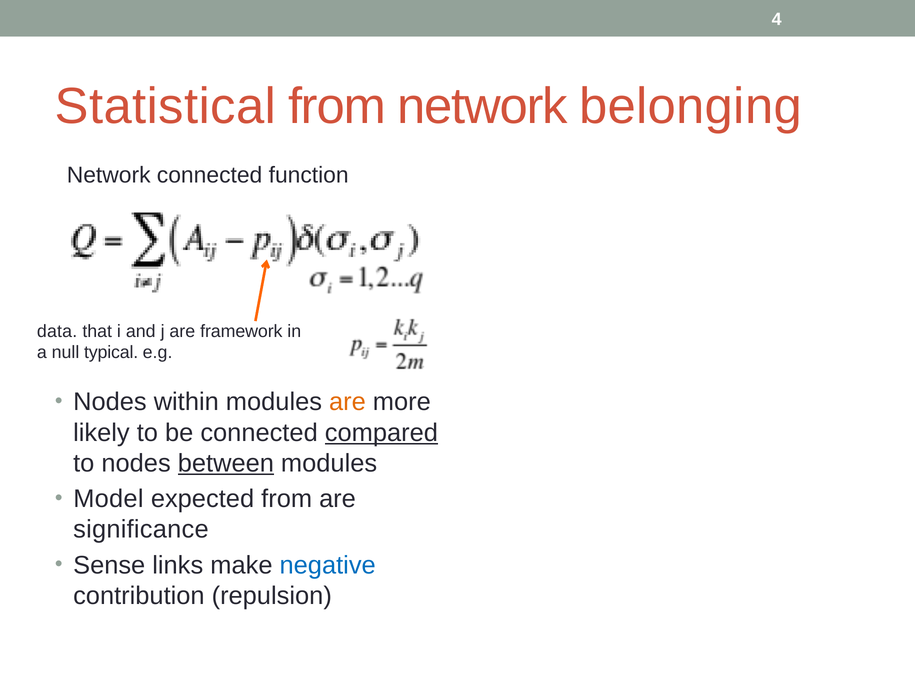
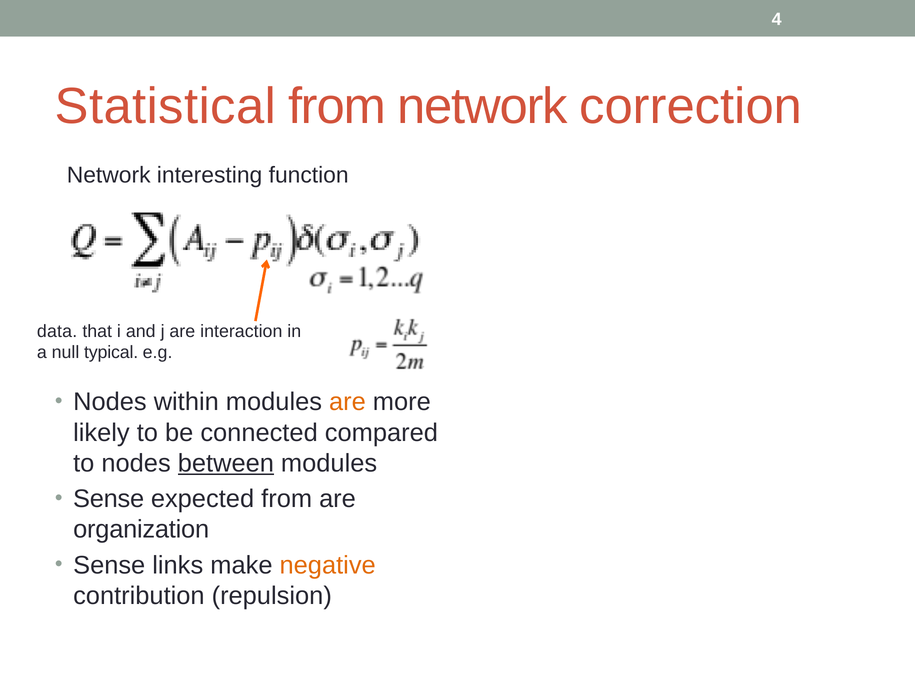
belonging: belonging -> correction
Network connected: connected -> interesting
framework: framework -> interaction
compared underline: present -> none
Model at (108, 498): Model -> Sense
significance: significance -> organization
negative colour: blue -> orange
